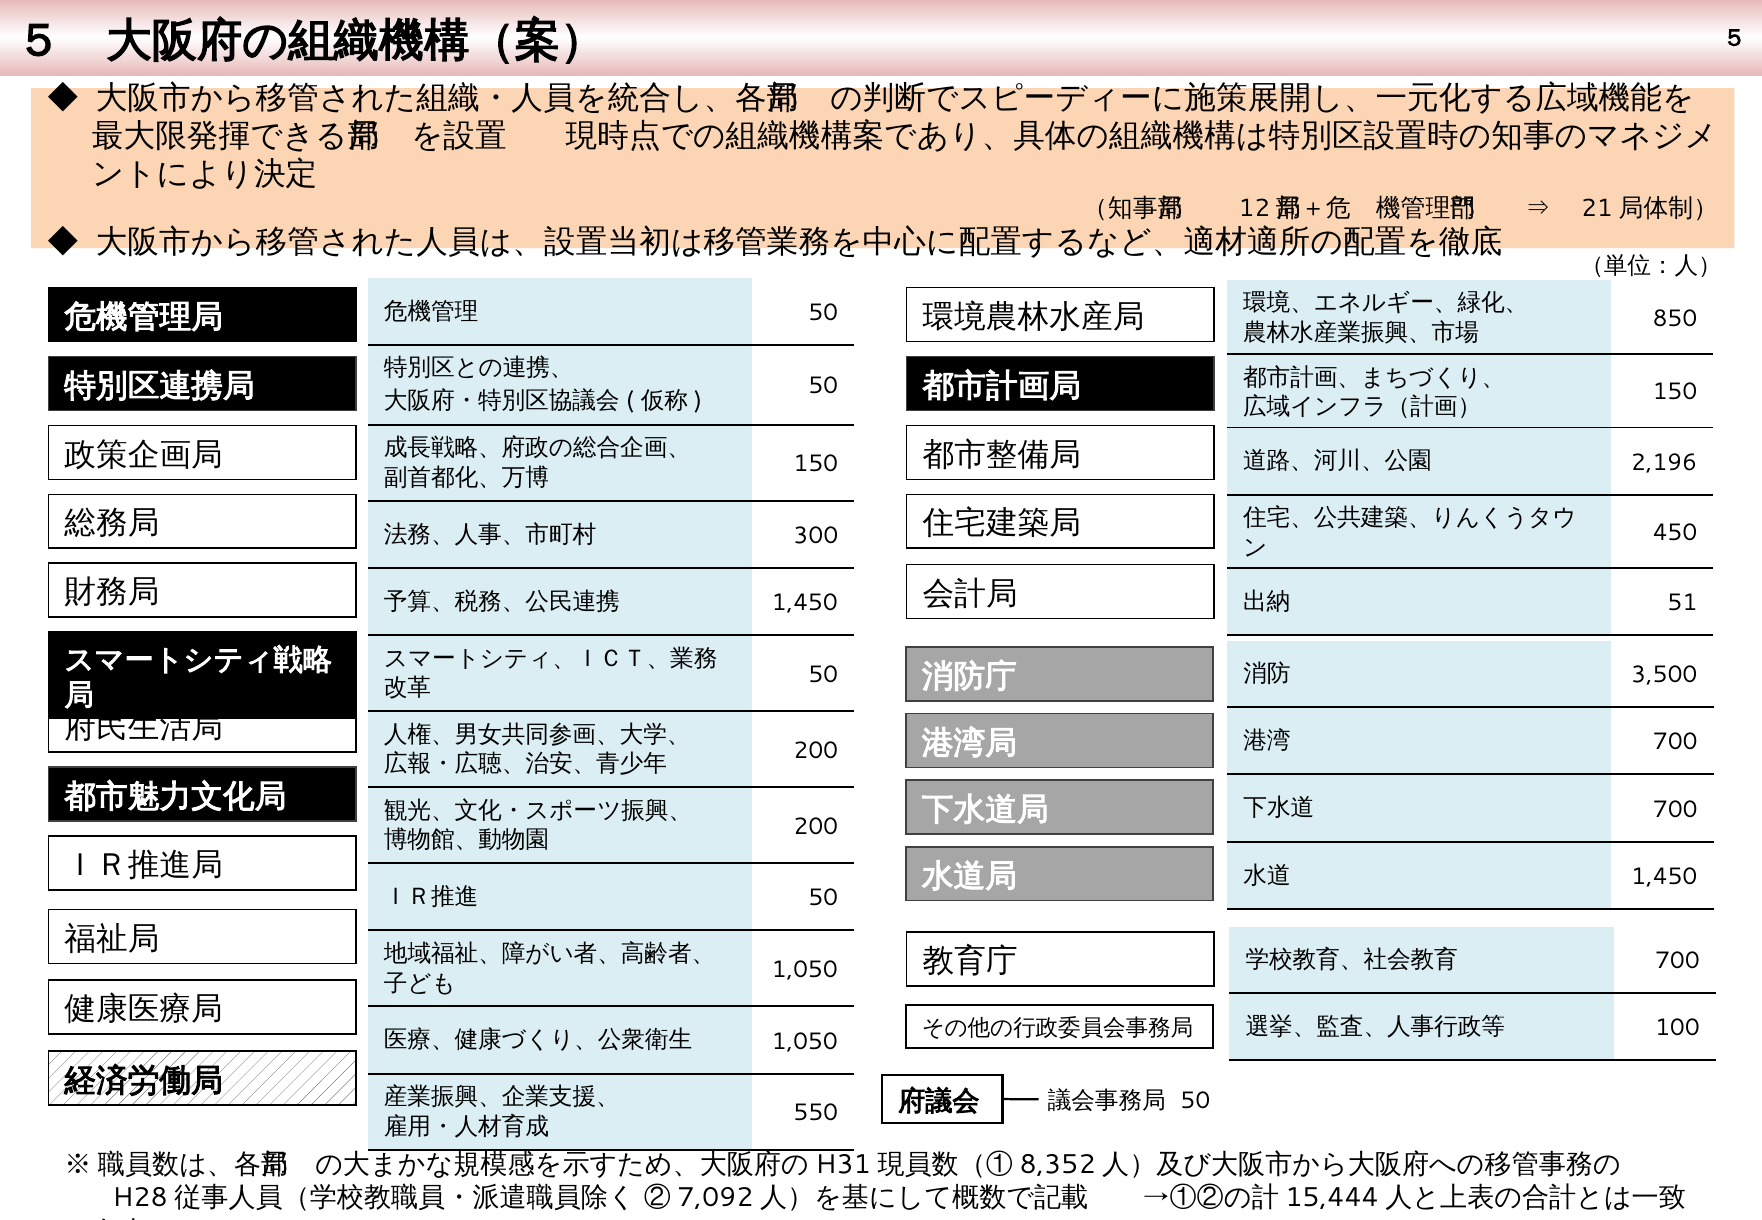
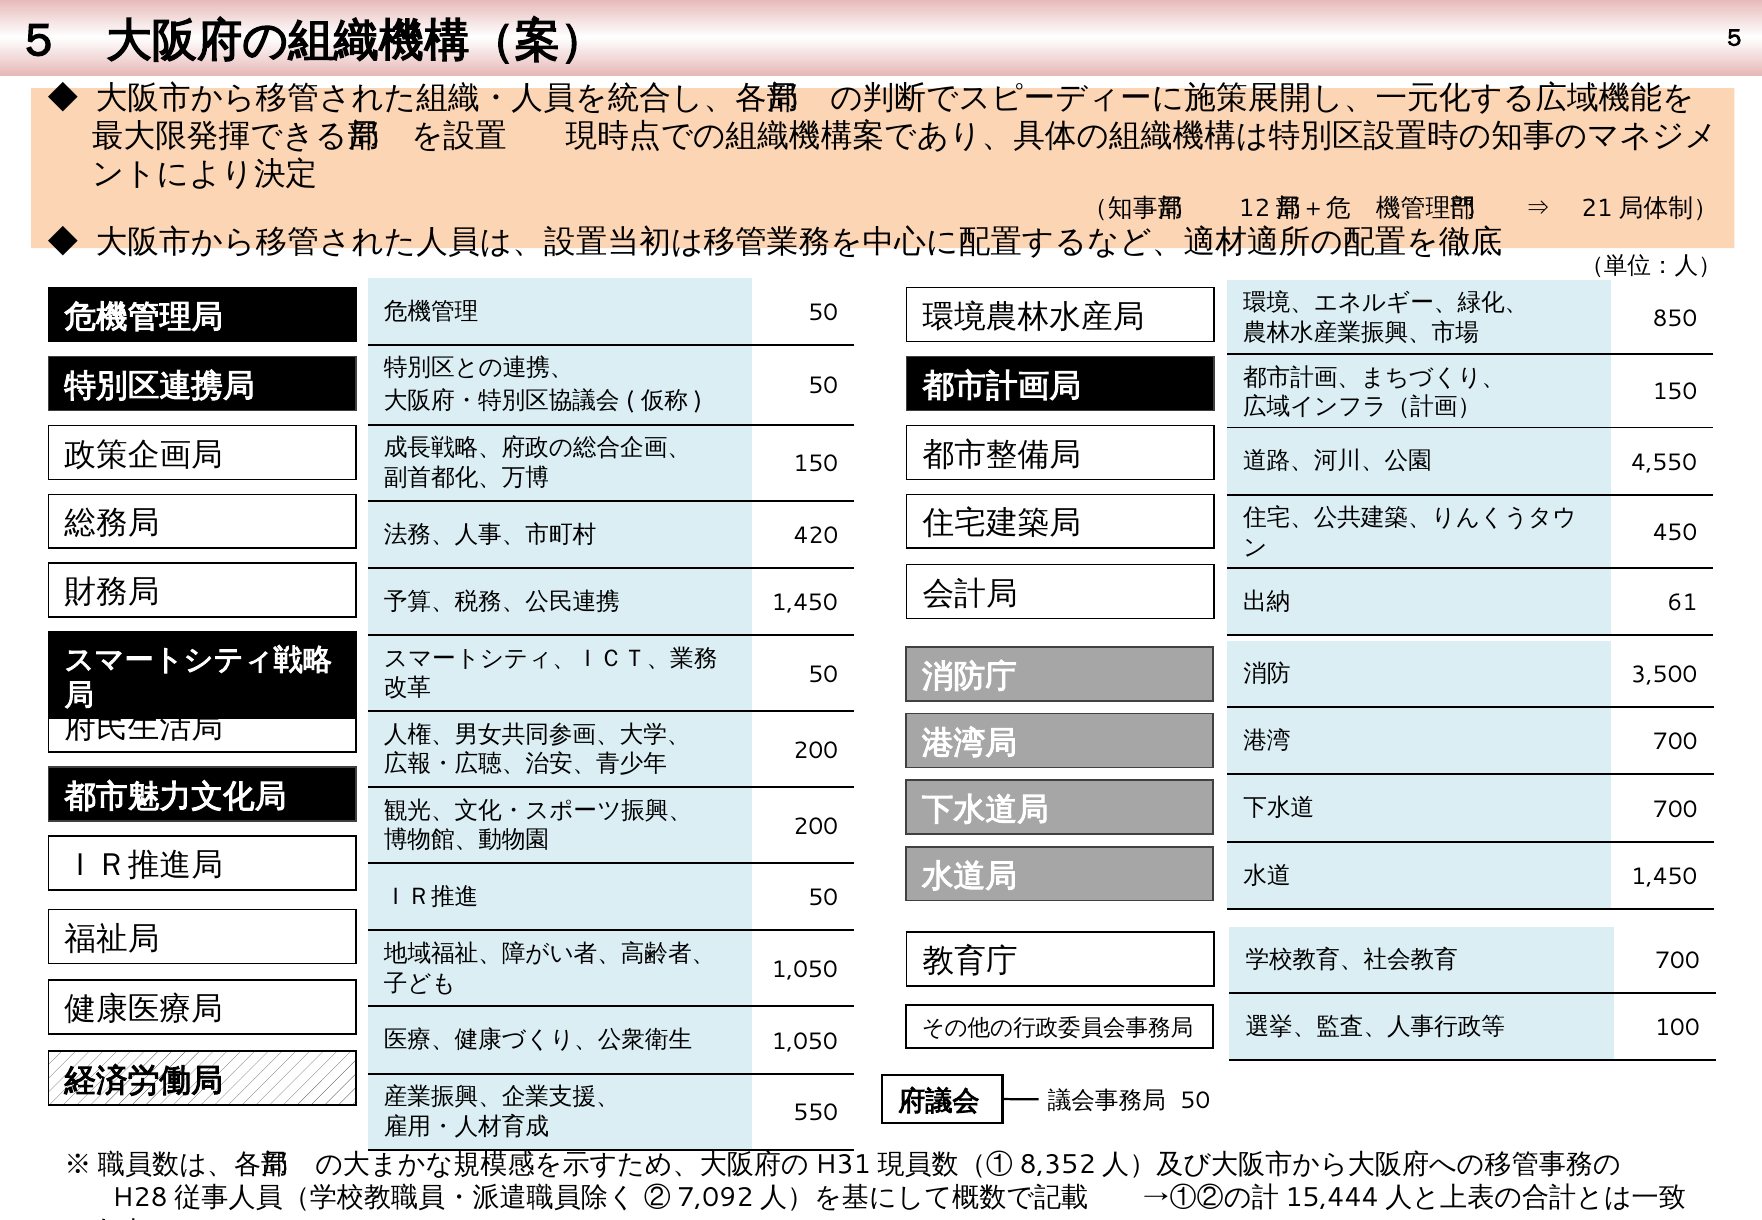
2,196: 2,196 -> 4,550
300: 300 -> 420
51: 51 -> 61
